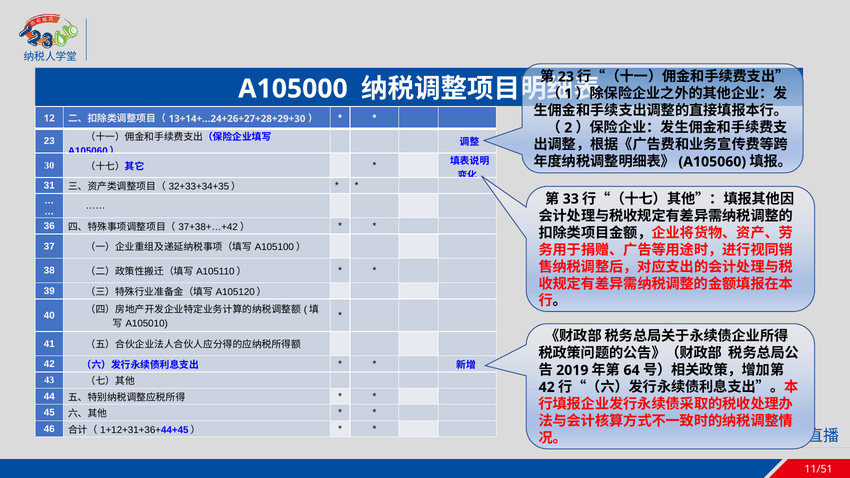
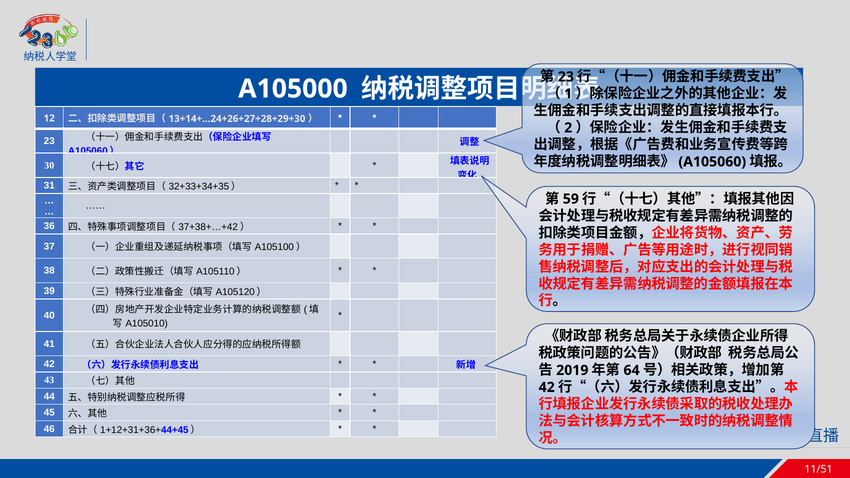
33: 33 -> 59
